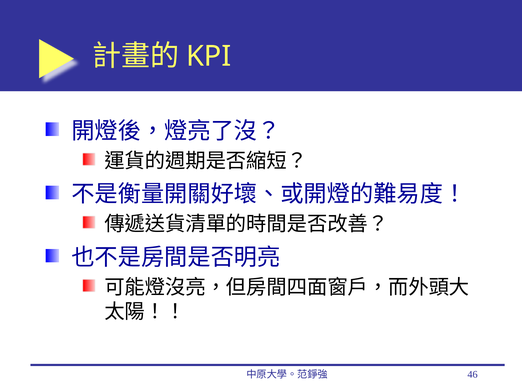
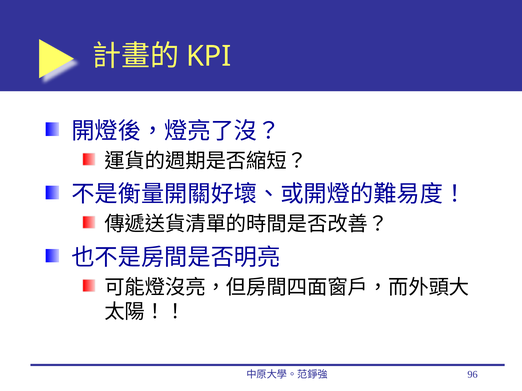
46: 46 -> 96
